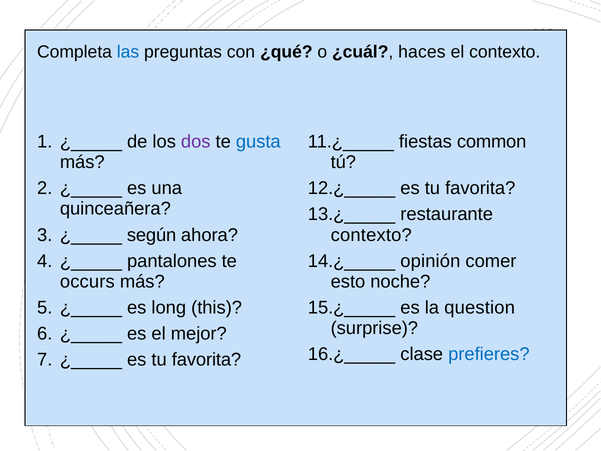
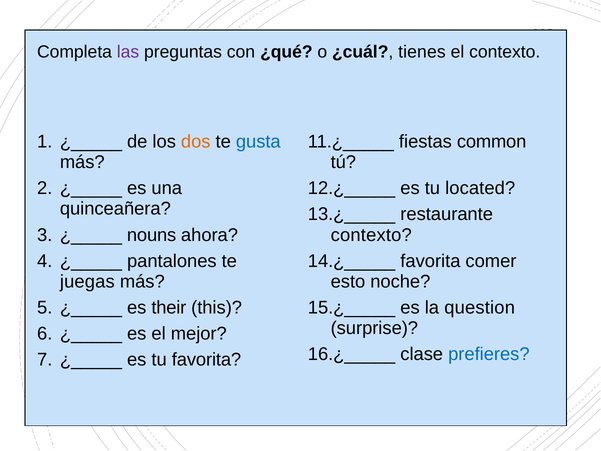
las colour: blue -> purple
haces: haces -> tienes
dos colour: purple -> orange
favorita at (480, 188): favorita -> located
según: según -> nouns
opinión at (430, 261): opinión -> favorita
occurs: occurs -> juegas
long: long -> their
